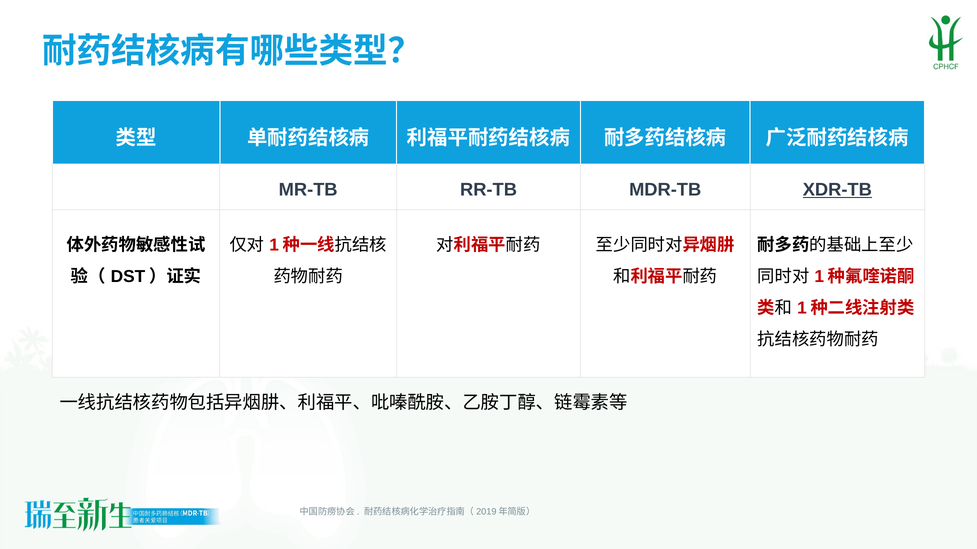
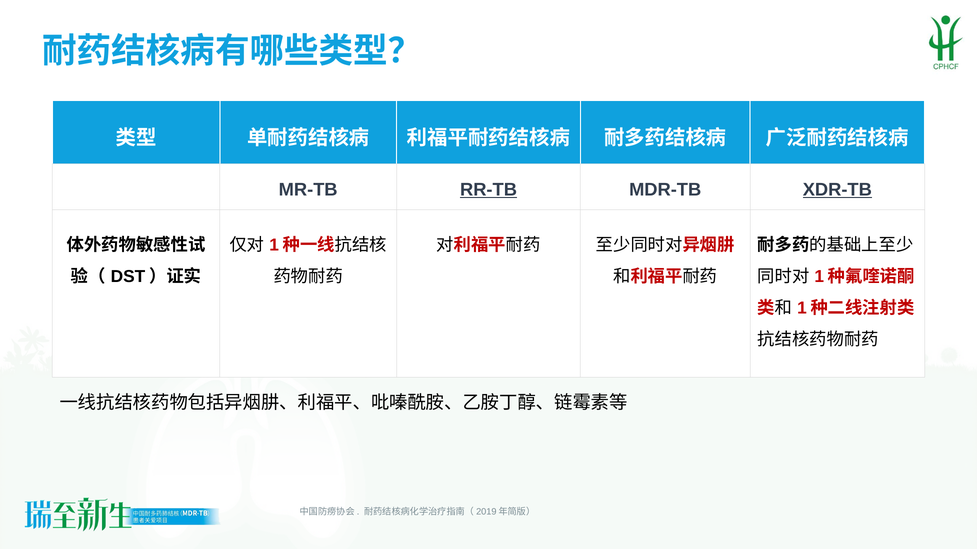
RR-TB underline: none -> present
